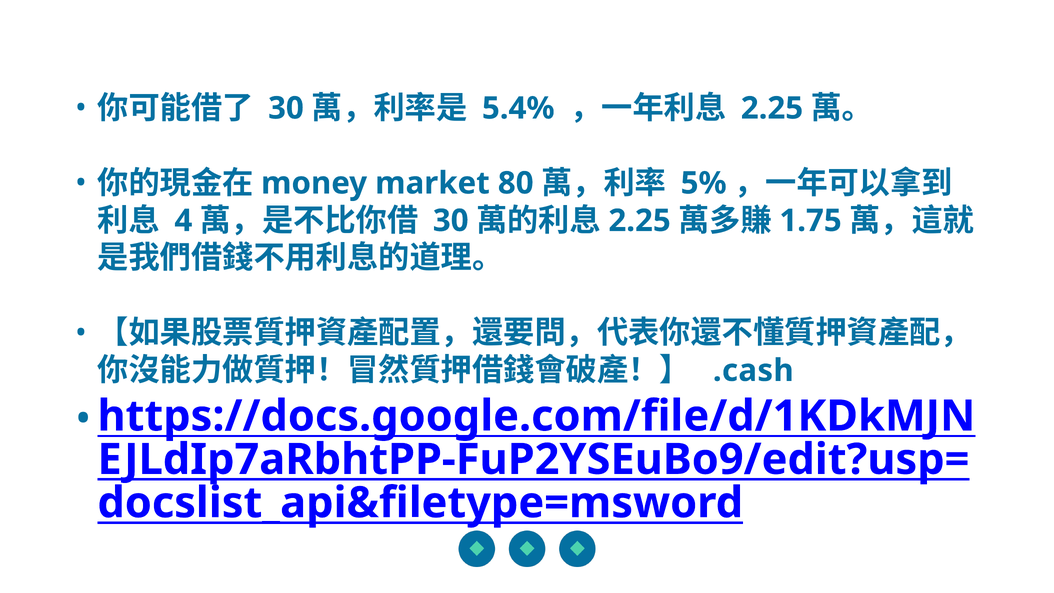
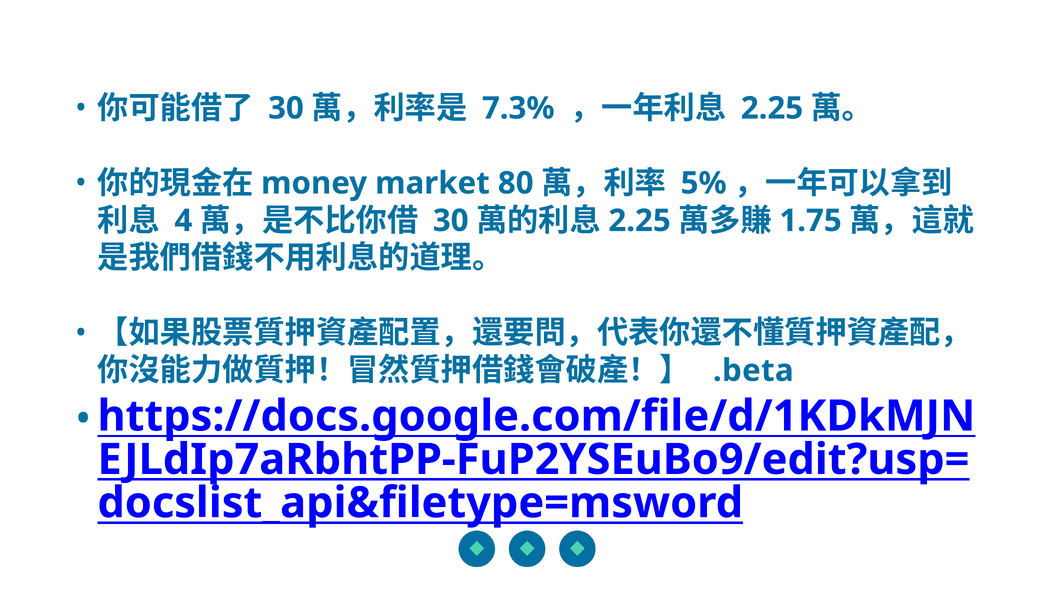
5.4%: 5.4% -> 7.3%
.cash: .cash -> .beta
